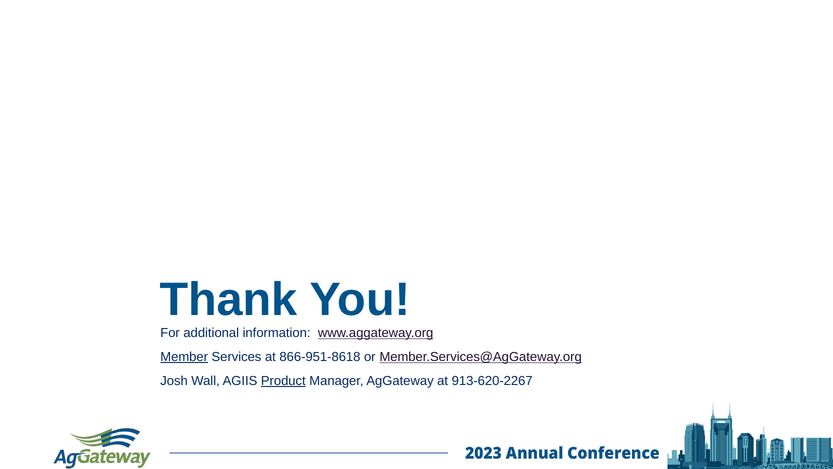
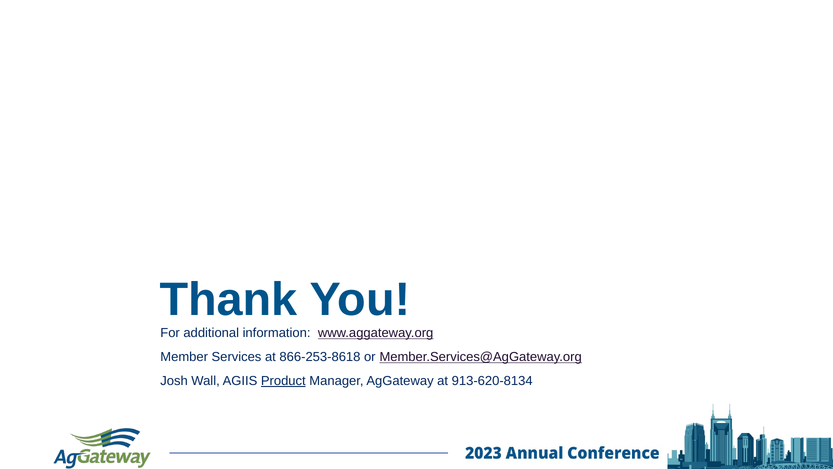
Member underline: present -> none
866-951-8618: 866-951-8618 -> 866-253-8618
913-620-2267: 913-620-2267 -> 913-620-8134
